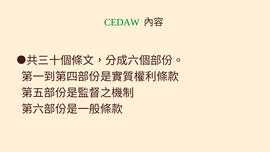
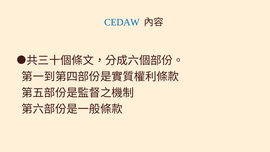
CEDAW colour: green -> blue
